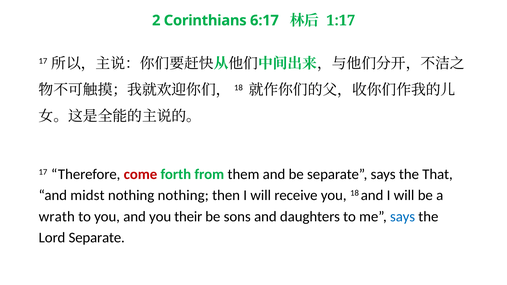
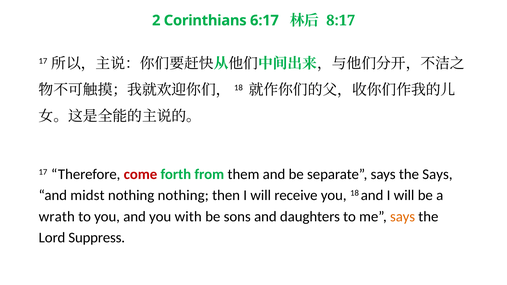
1:17: 1:17 -> 8:17
the That: That -> Says
their: their -> with
says at (403, 217) colour: blue -> orange
Lord Separate: Separate -> Suppress
